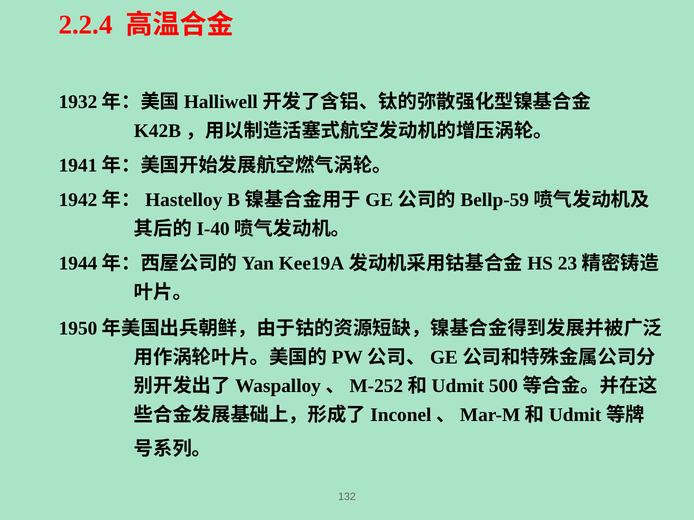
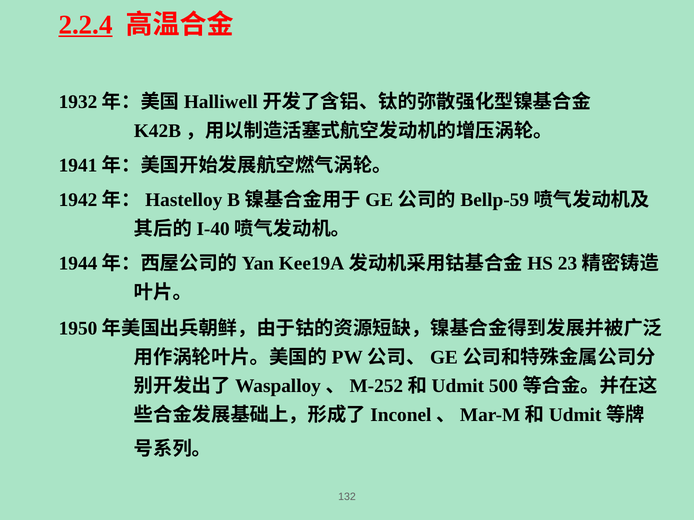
2.2.4 underline: none -> present
